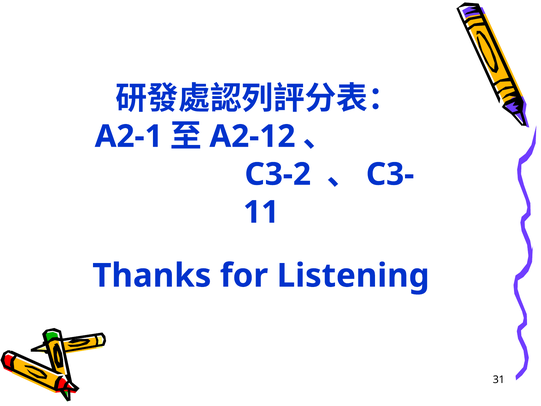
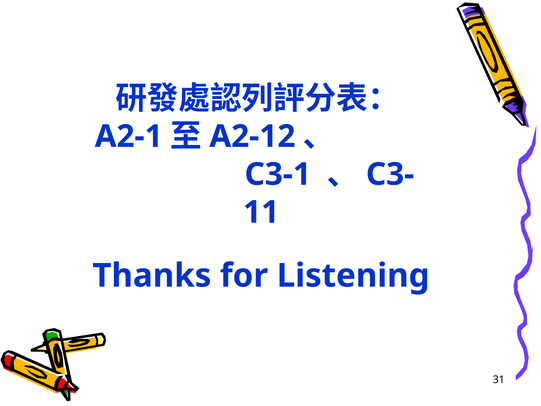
C3-2: C3-2 -> C3-1
